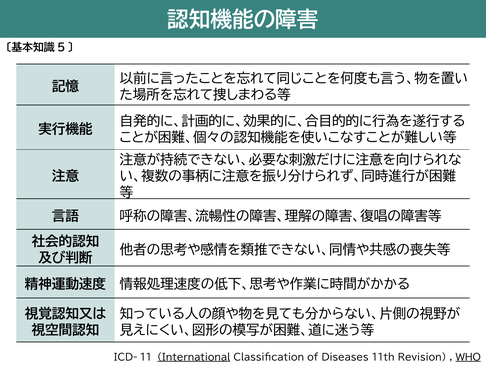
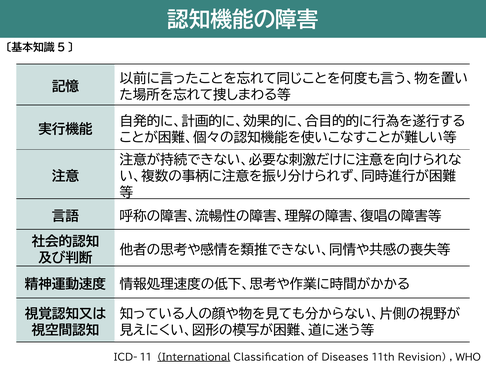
WHO underline: present -> none
